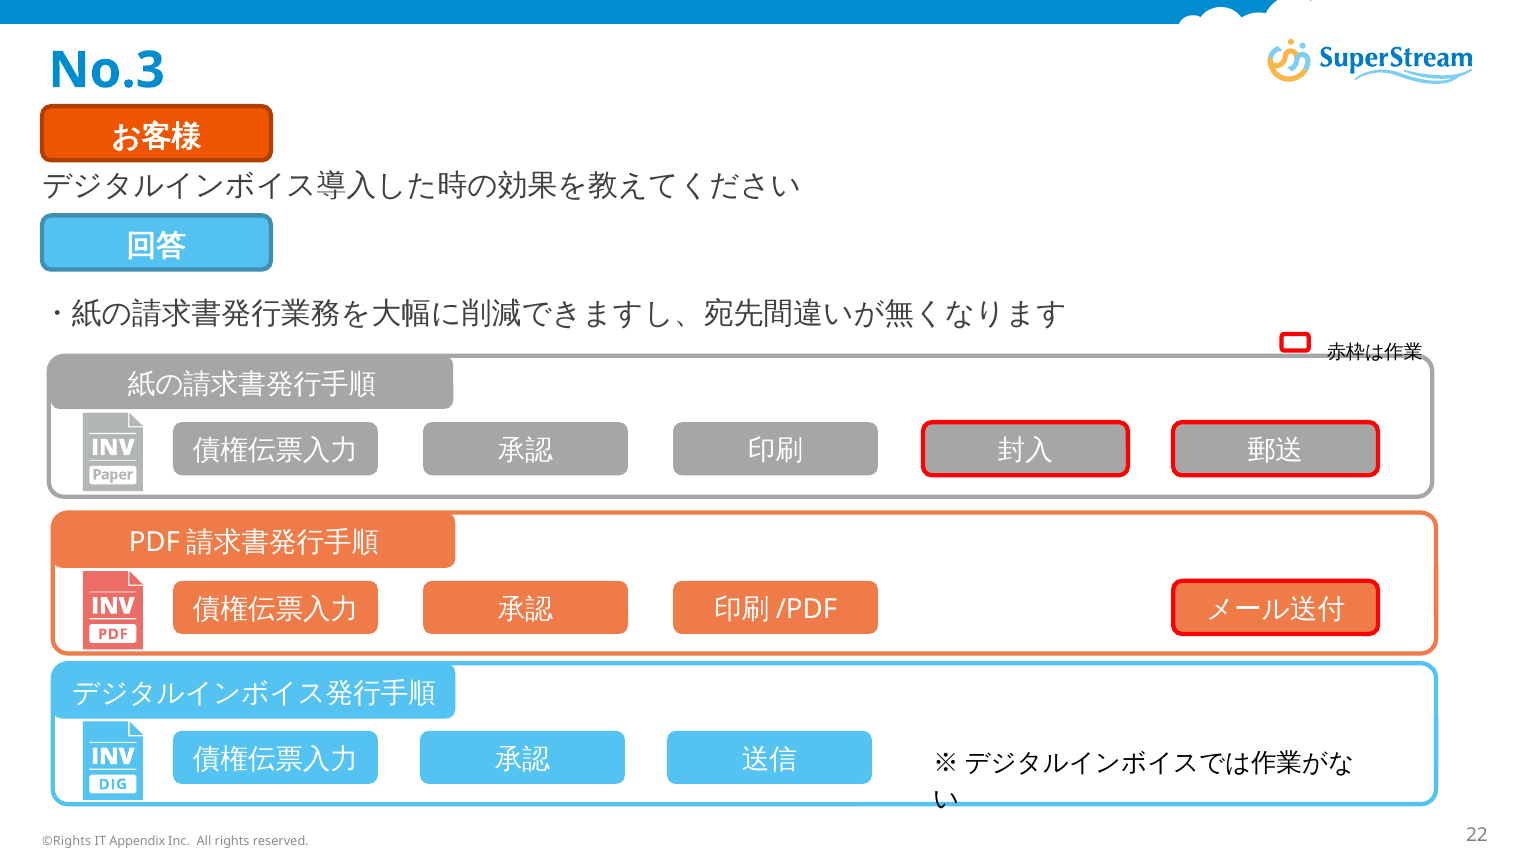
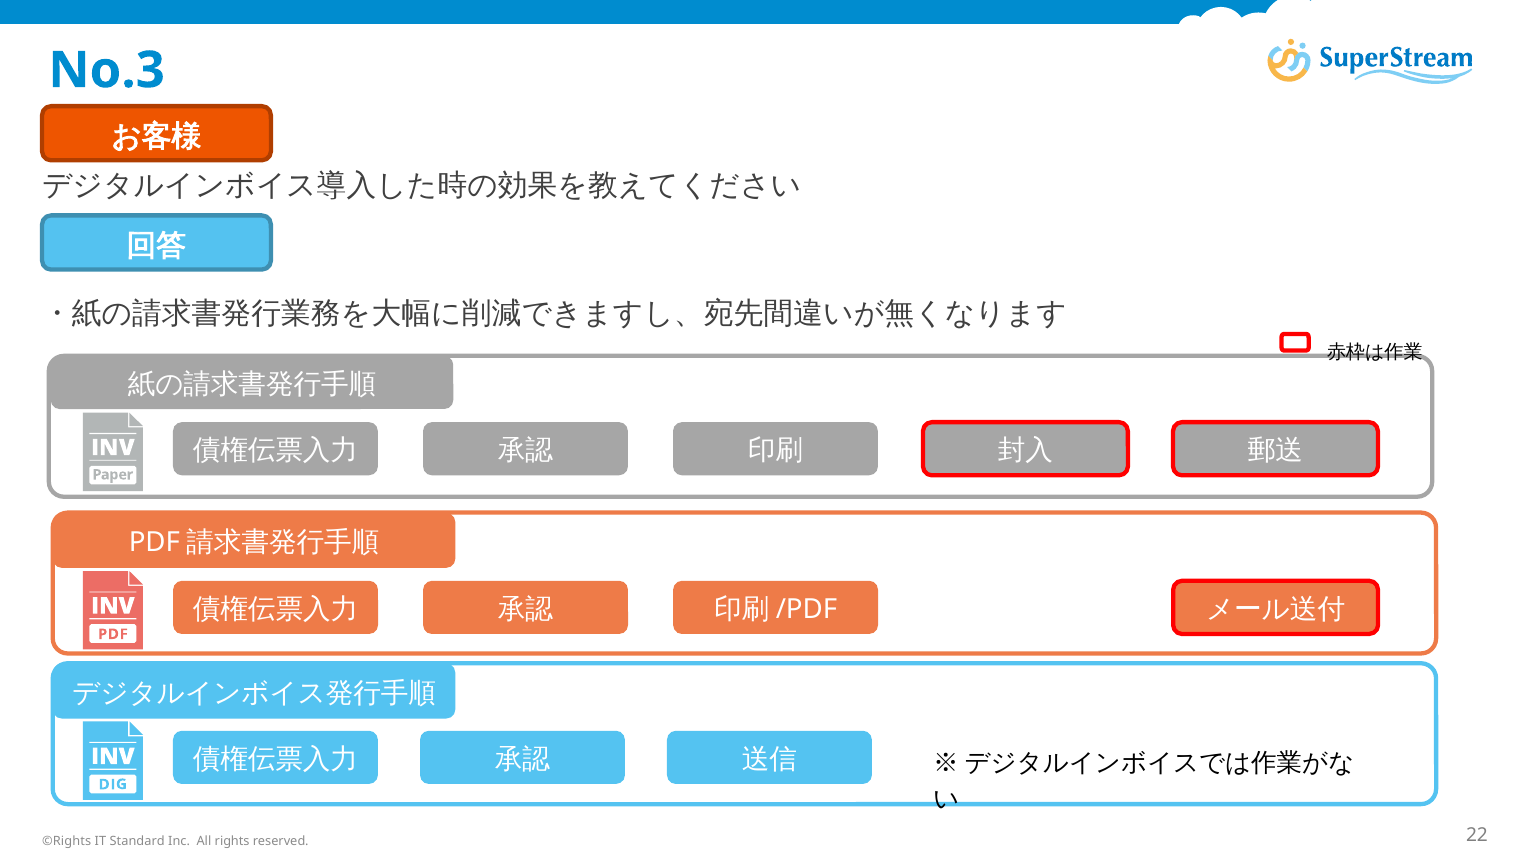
Appendix: Appendix -> Standard
